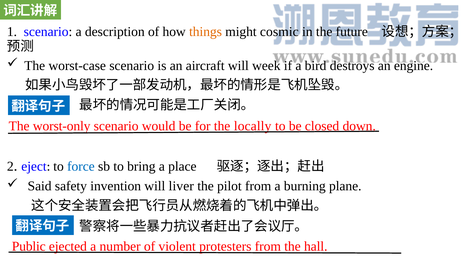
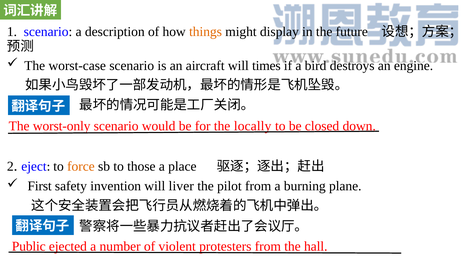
cosmic: cosmic -> display
week: week -> times
force colour: blue -> orange
bring: bring -> those
Said: Said -> First
